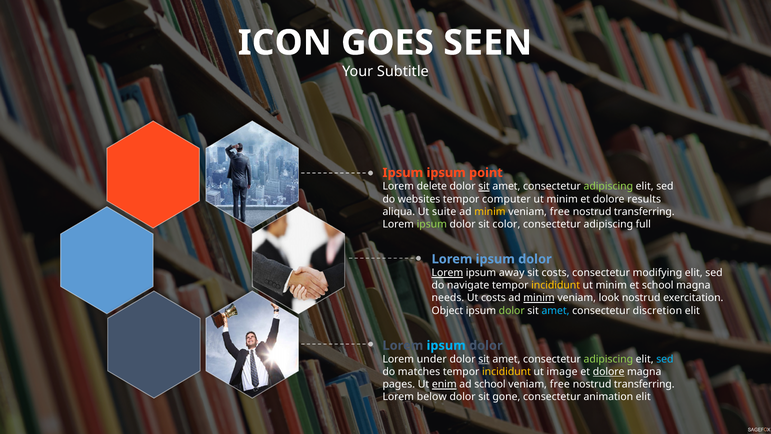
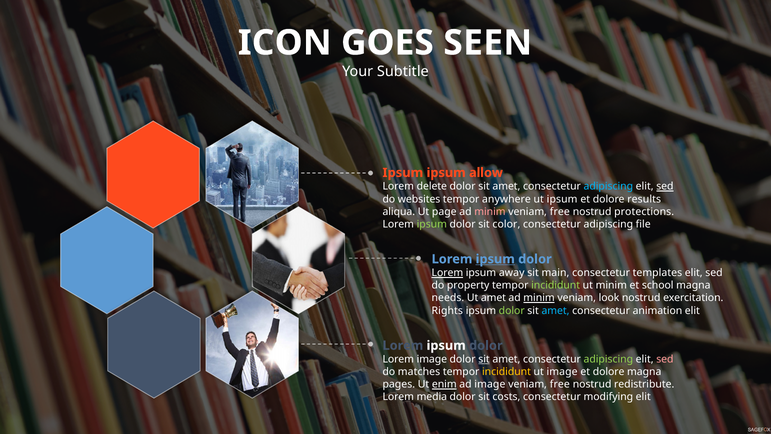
point: point -> allow
sit at (484, 186) underline: present -> none
adipiscing at (608, 186) colour: light green -> light blue
sed at (665, 186) underline: none -> present
computer: computer -> anywhere
minim at (562, 199): minim -> ipsum
suite: suite -> page
minim at (490, 211) colour: yellow -> pink
transferring at (644, 211): transferring -> protections
full: full -> file
ipsum at (495, 259) underline: none -> present
sit costs: costs -> main
modifying: modifying -> templates
navigate: navigate -> property
incididunt at (556, 285) colour: yellow -> light green
Ut costs: costs -> amet
Object: Object -> Rights
discretion: discretion -> animation
ipsum at (446, 345) colour: light blue -> white
Lorem under: under -> image
sed at (665, 359) colour: light blue -> pink
dolore at (609, 372) underline: present -> none
ad school: school -> image
transferring at (644, 384): transferring -> redistribute
below: below -> media
gone: gone -> costs
animation: animation -> modifying
